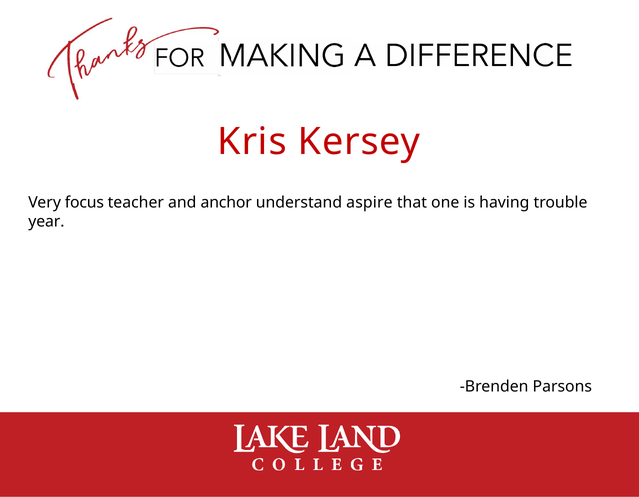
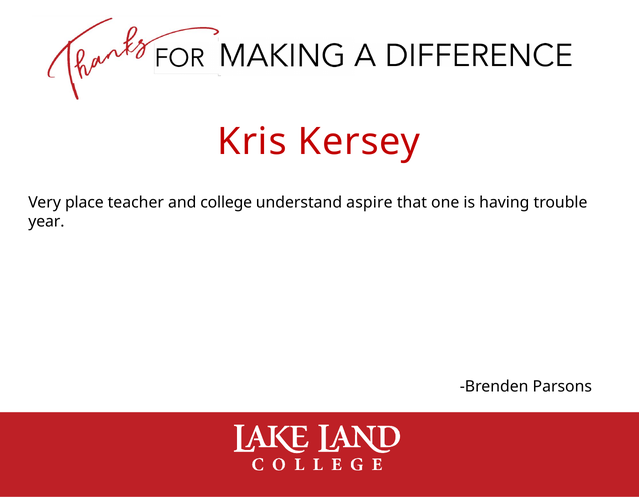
focus: focus -> place
anchor: anchor -> college
